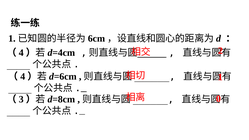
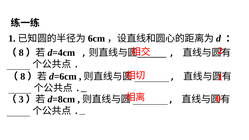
4 at (21, 53): 4 -> 8
4 at (23, 77): 4 -> 8
